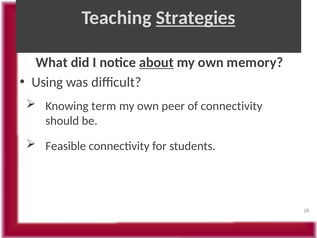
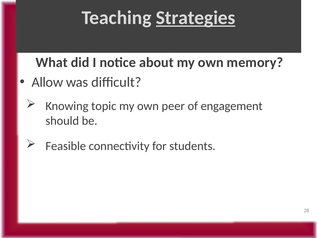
about underline: present -> none
Using: Using -> Allow
term: term -> topic
of connectivity: connectivity -> engagement
